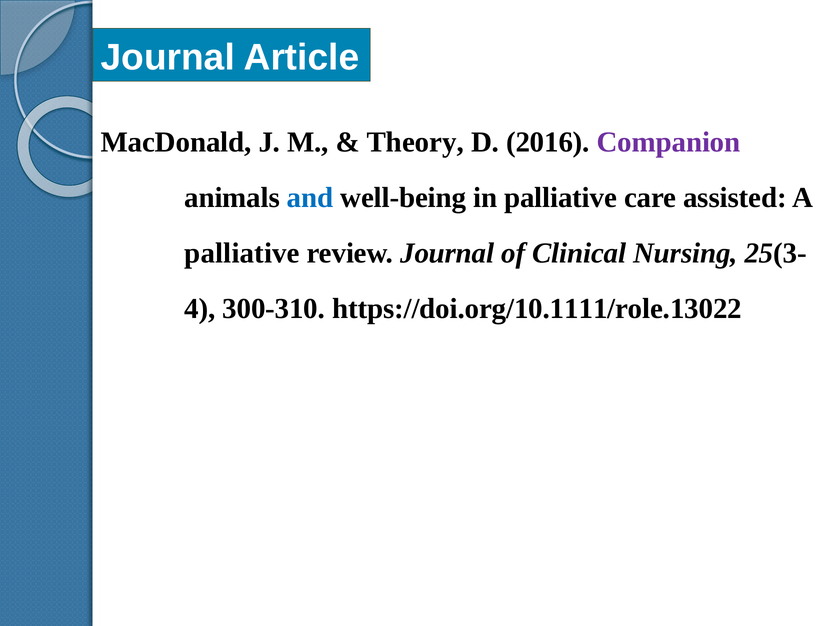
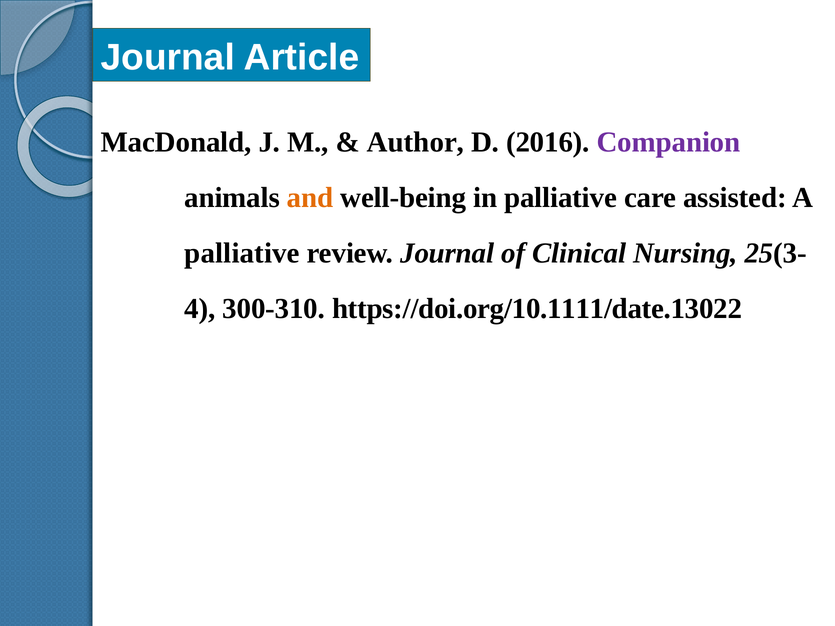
Theory: Theory -> Author
and colour: blue -> orange
https://doi.org/10.1111/role.13022: https://doi.org/10.1111/role.13022 -> https://doi.org/10.1111/date.13022
